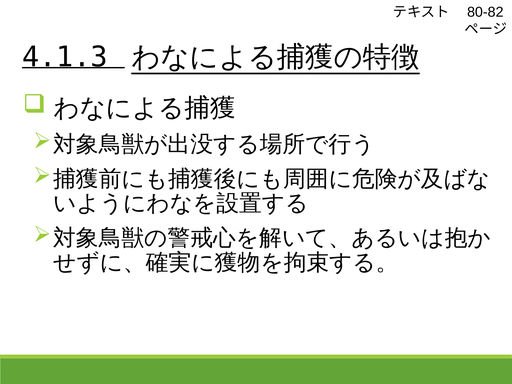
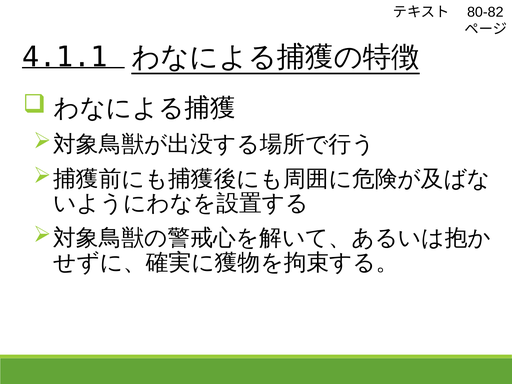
4.1.3: 4.1.3 -> 4.1.1
